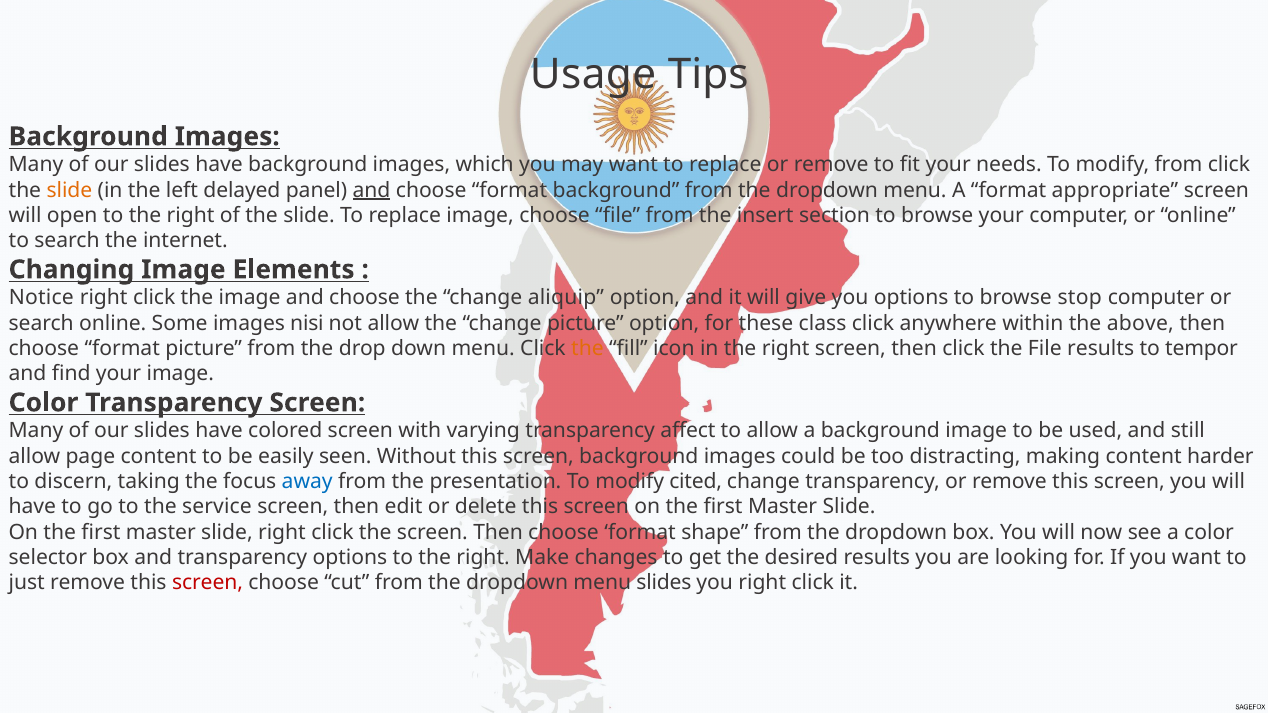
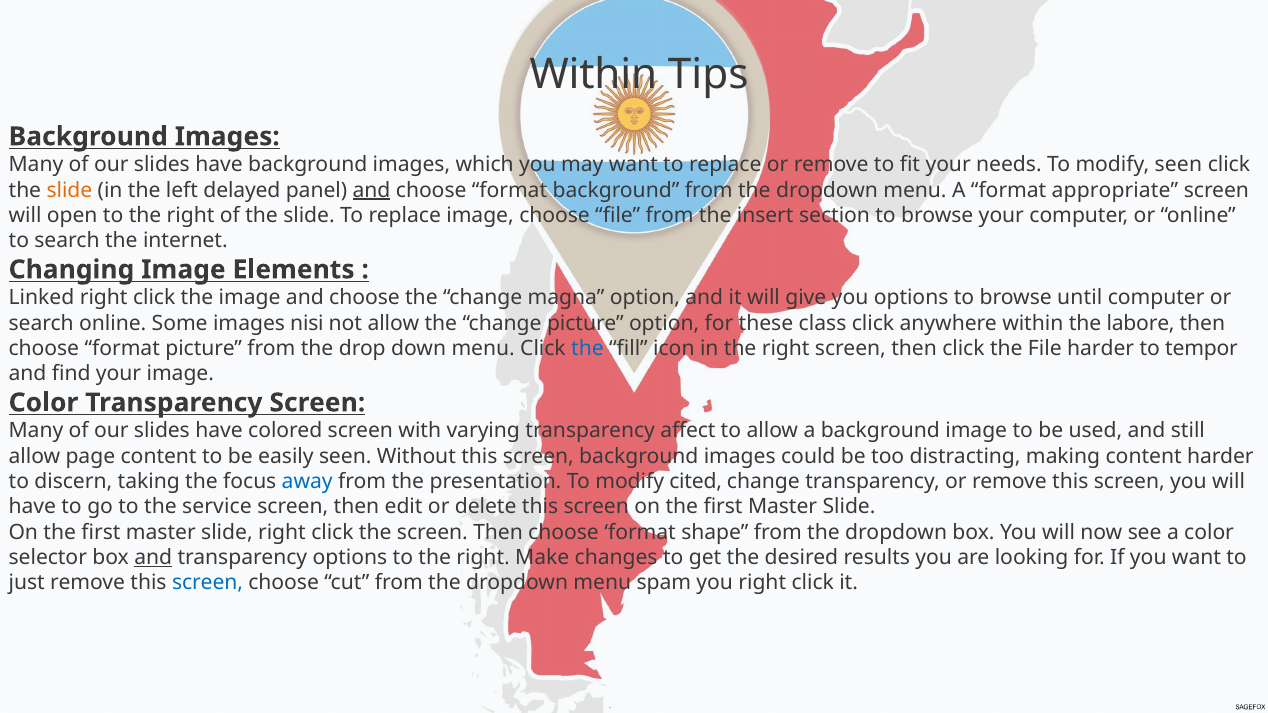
Usage at (593, 75): Usage -> Within
modify from: from -> seen
Notice: Notice -> Linked
aliquip: aliquip -> magna
stop: stop -> until
above: above -> labore
the at (587, 349) colour: orange -> blue
File results: results -> harder
and at (153, 558) underline: none -> present
screen at (208, 583) colour: red -> blue
menu slides: slides -> spam
